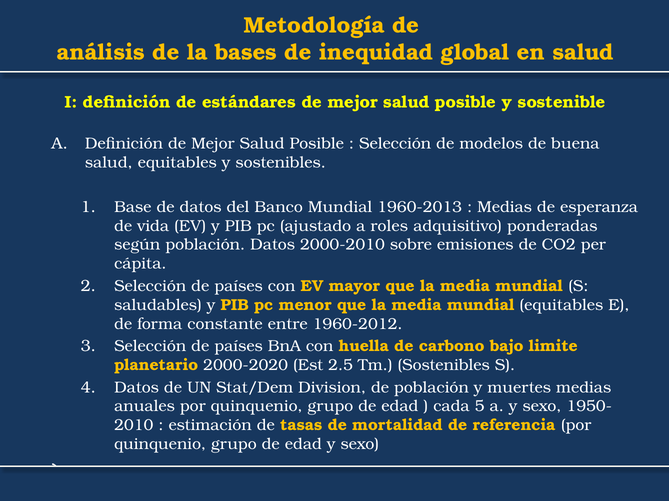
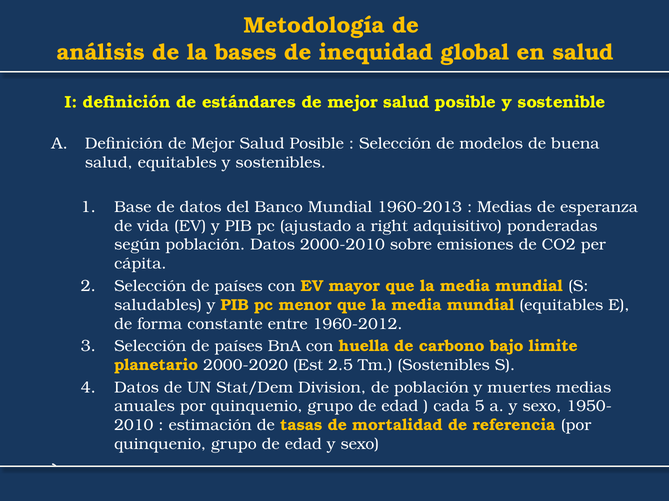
roles: roles -> right
